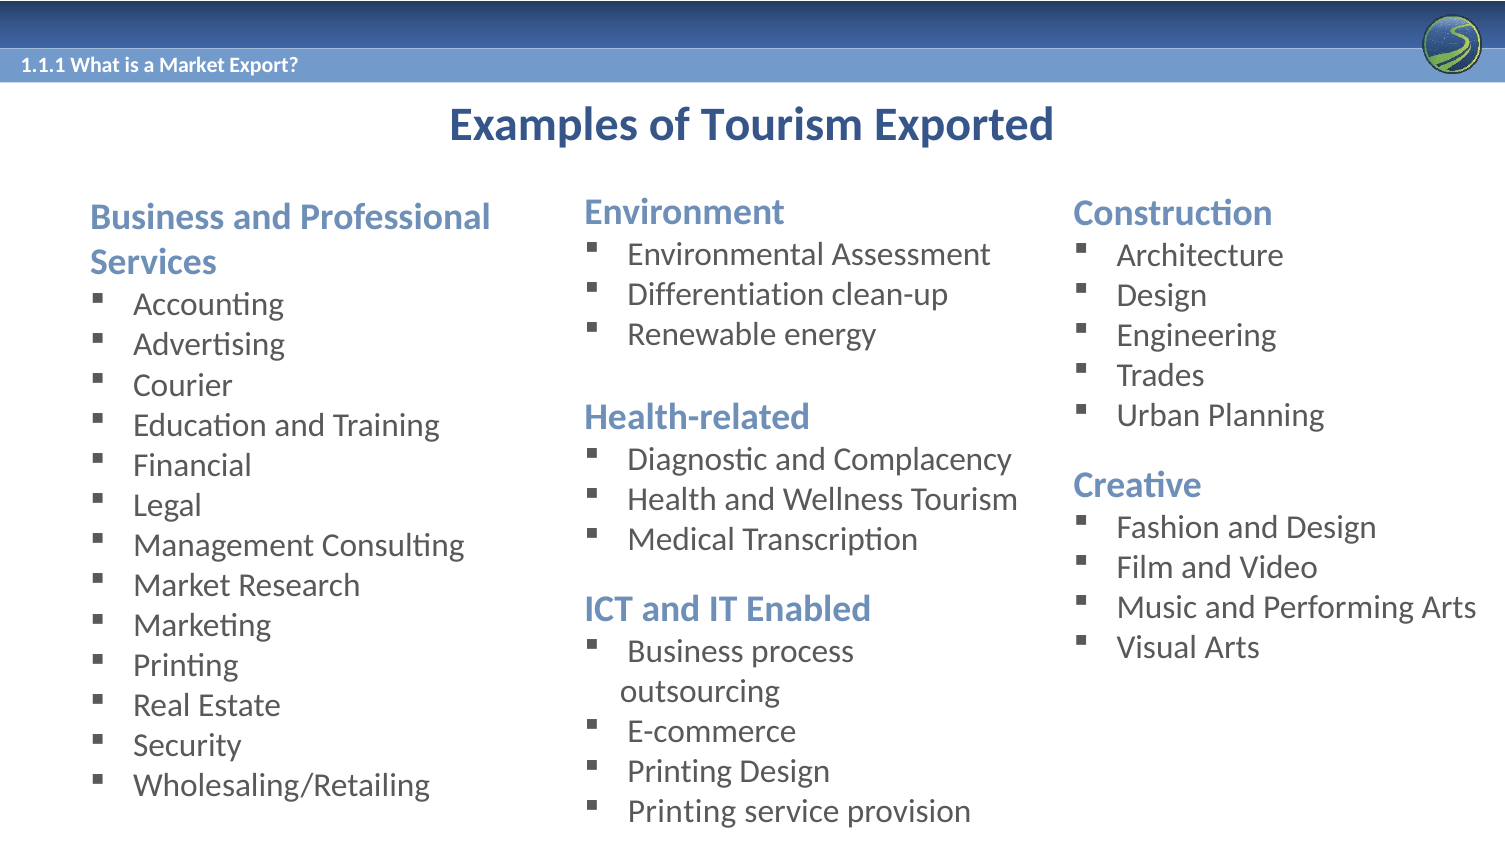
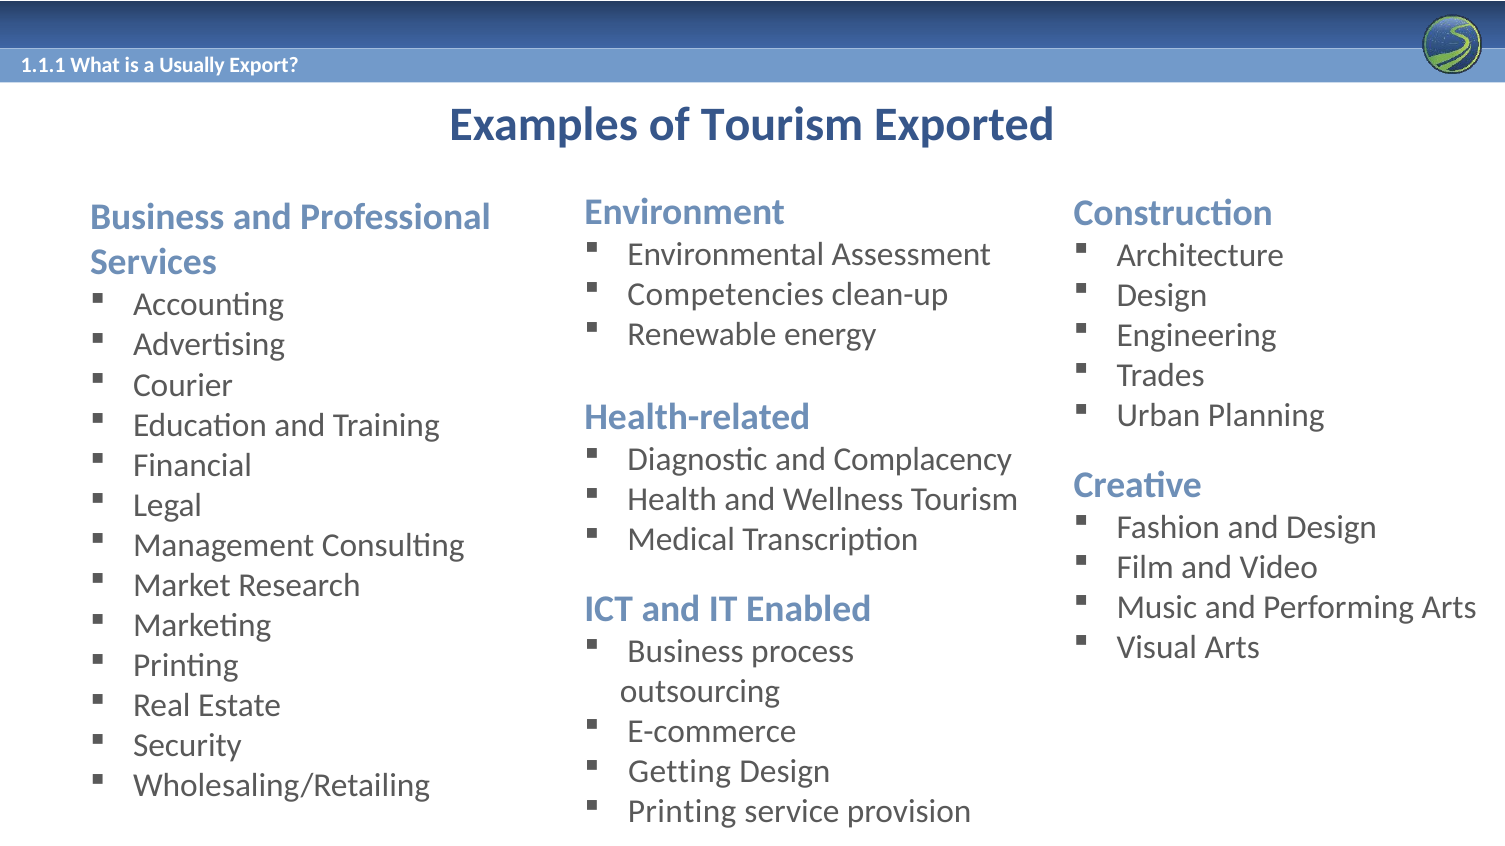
a Market: Market -> Usually
Differentiation: Differentiation -> Competencies
Printing at (680, 772): Printing -> Getting
